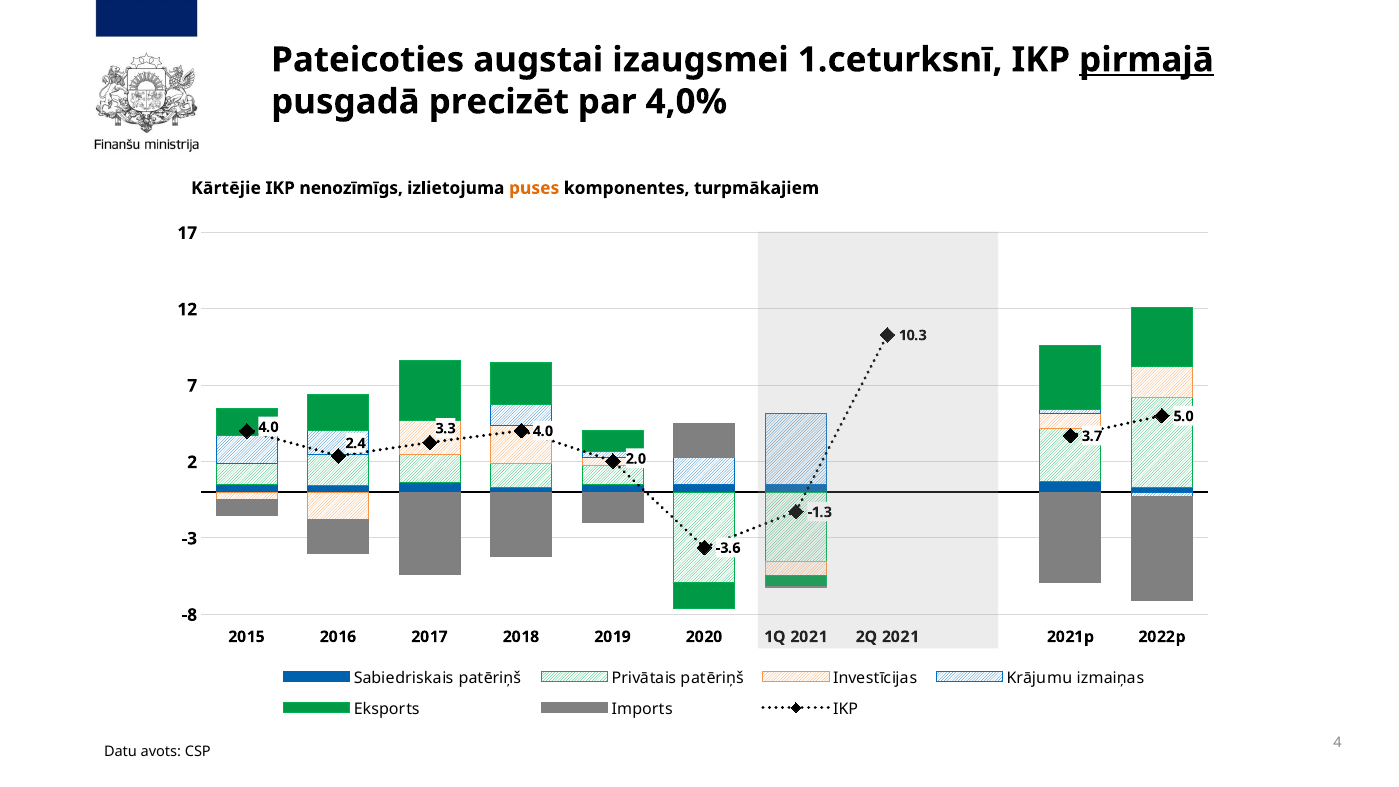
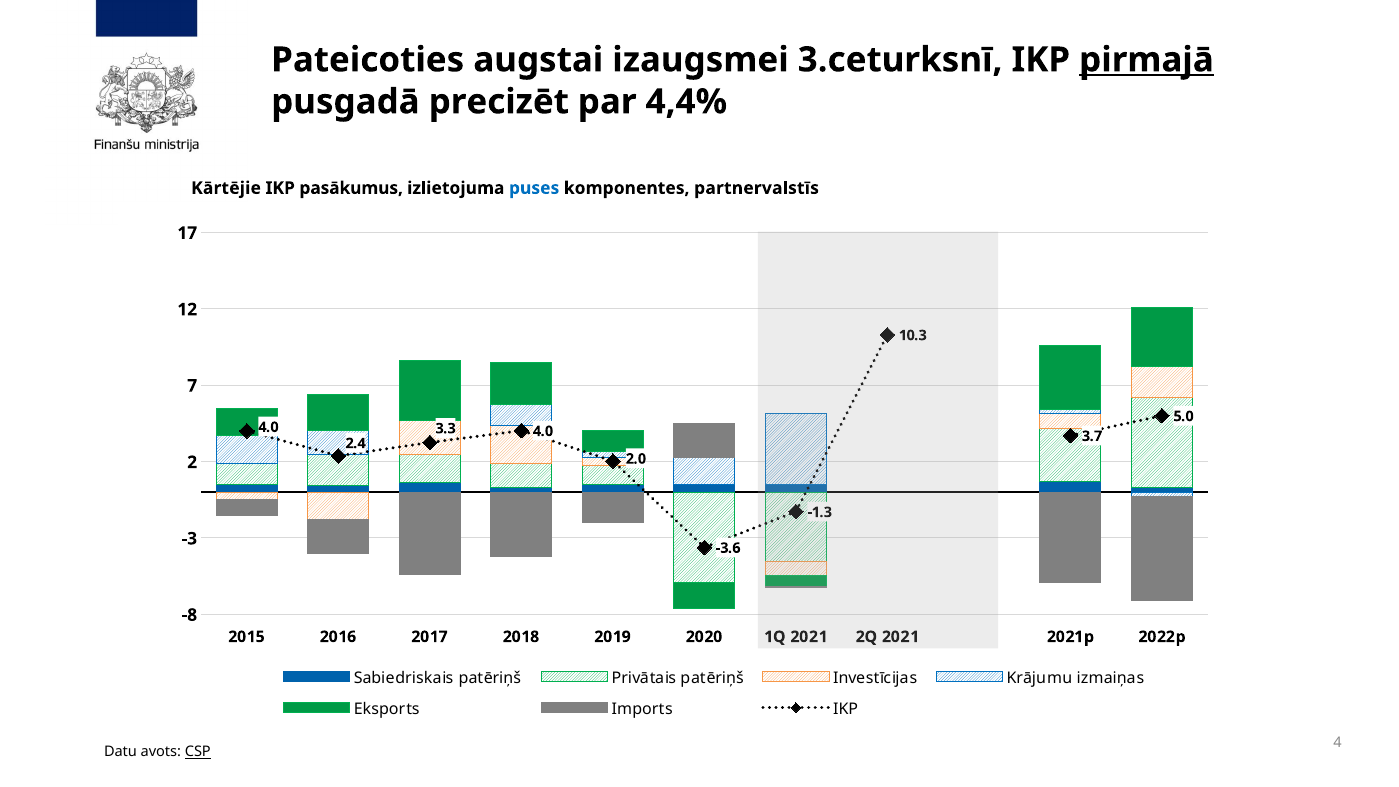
1.ceturksnī: 1.ceturksnī -> 3.ceturksnī
4,0%: 4,0% -> 4,4%
nenozīmīgs: nenozīmīgs -> pasākumus
puses colour: orange -> blue
turpmākajiem: turpmākajiem -> partnervalstīs
CSP underline: none -> present
